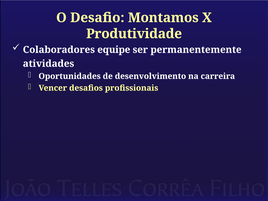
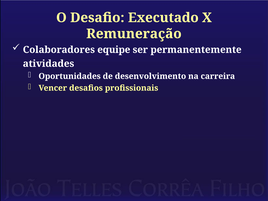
Montamos: Montamos -> Executado
Produtividade: Produtividade -> Remuneração
